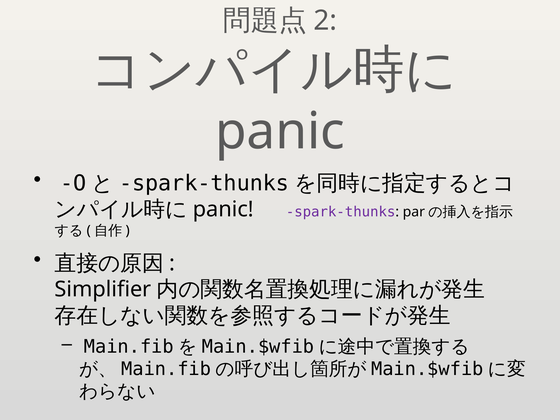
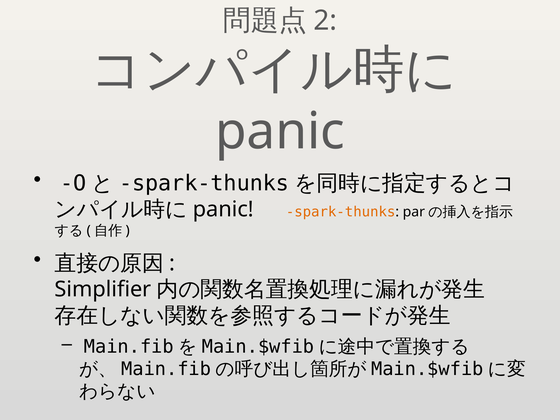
spark-thunks colour: purple -> orange
